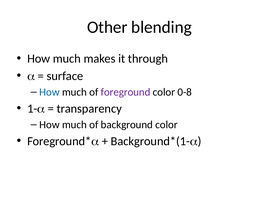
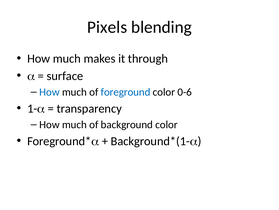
Other: Other -> Pixels
foreground colour: purple -> blue
0-8: 0-8 -> 0-6
